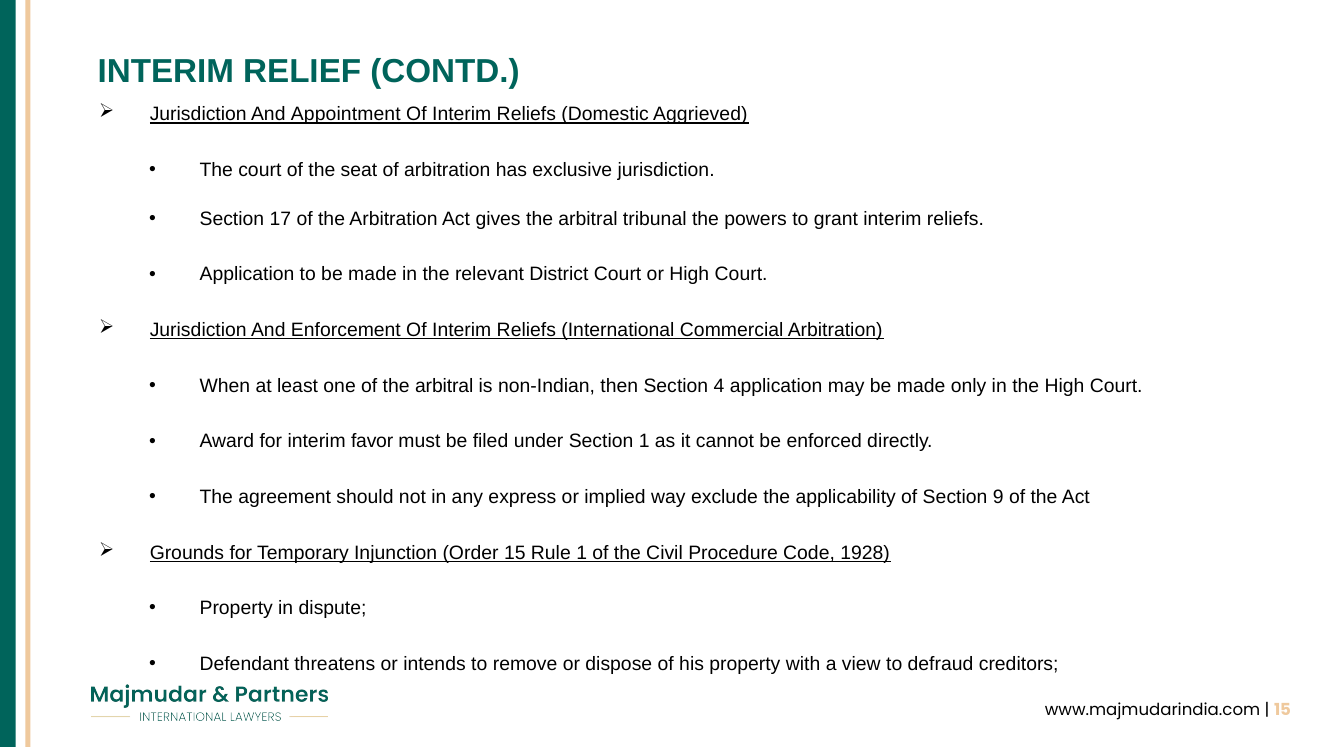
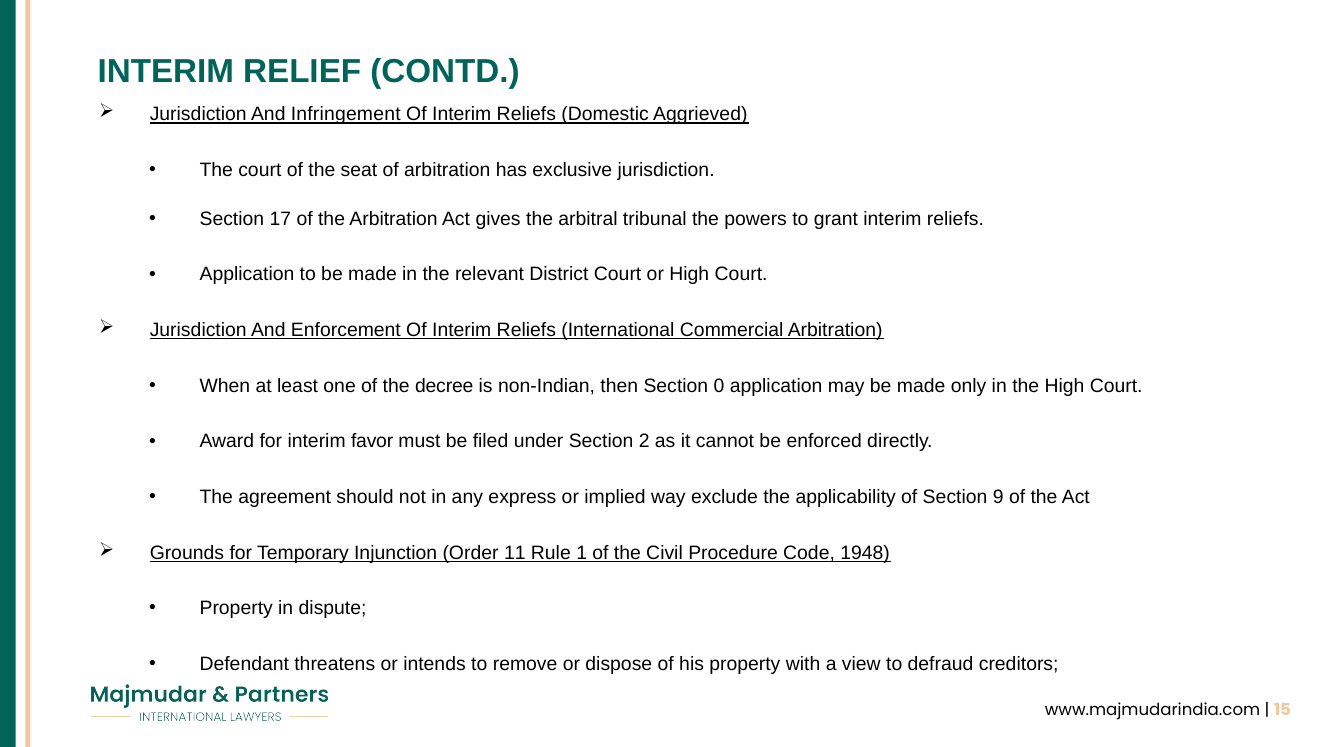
Appointment: Appointment -> Infringement
of the arbitral: arbitral -> decree
4: 4 -> 0
Section 1: 1 -> 2
Order 15: 15 -> 11
1928: 1928 -> 1948
